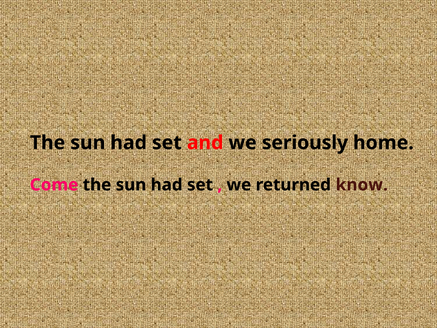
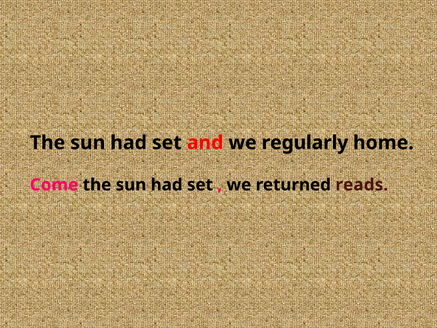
seriously: seriously -> regularly
know: know -> reads
